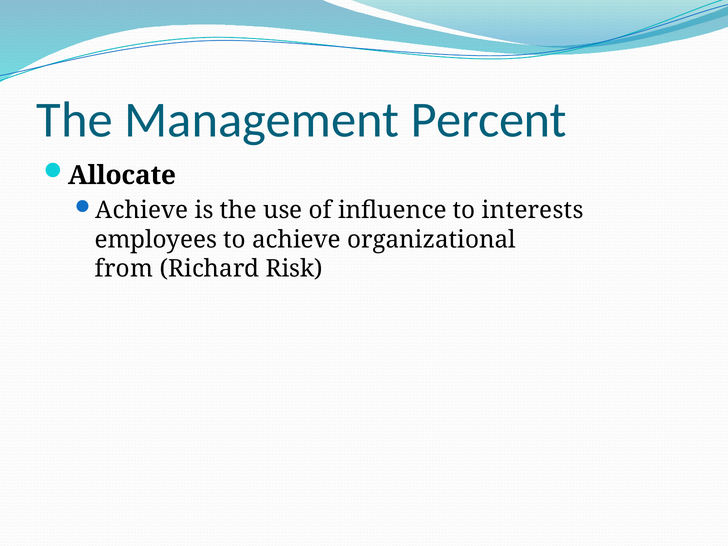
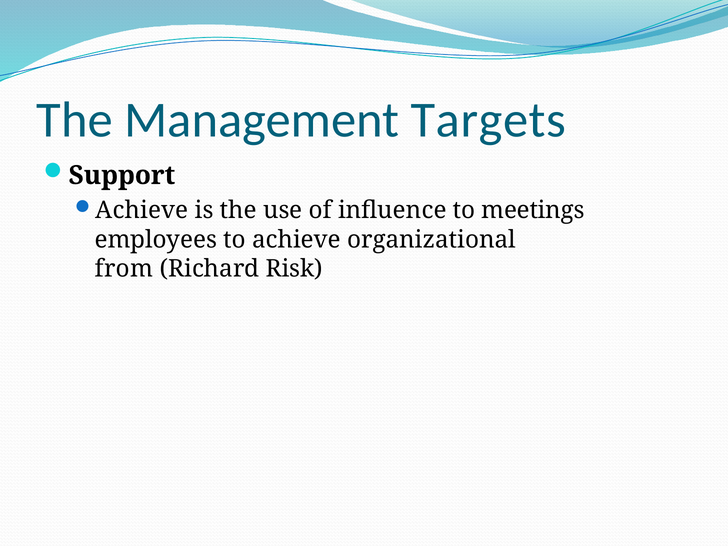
Percent: Percent -> Targets
Allocate: Allocate -> Support
interests: interests -> meetings
